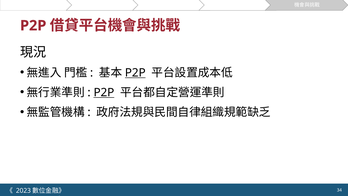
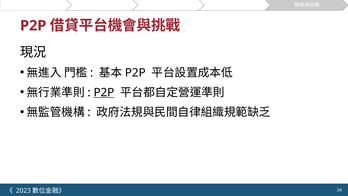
P2P at (135, 73) underline: present -> none
